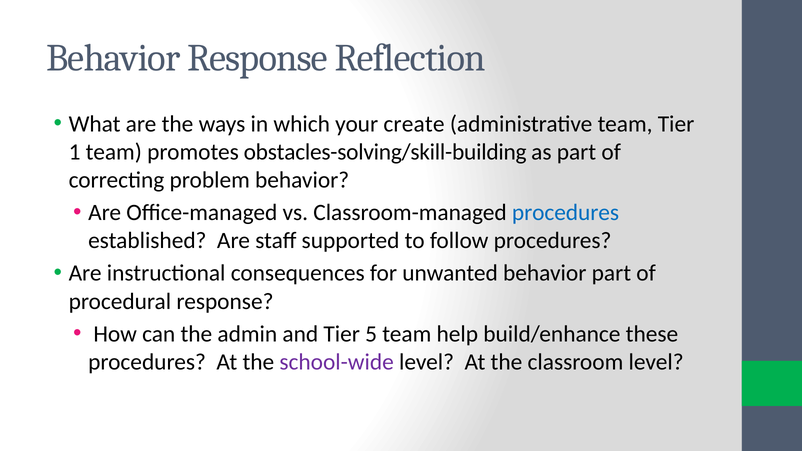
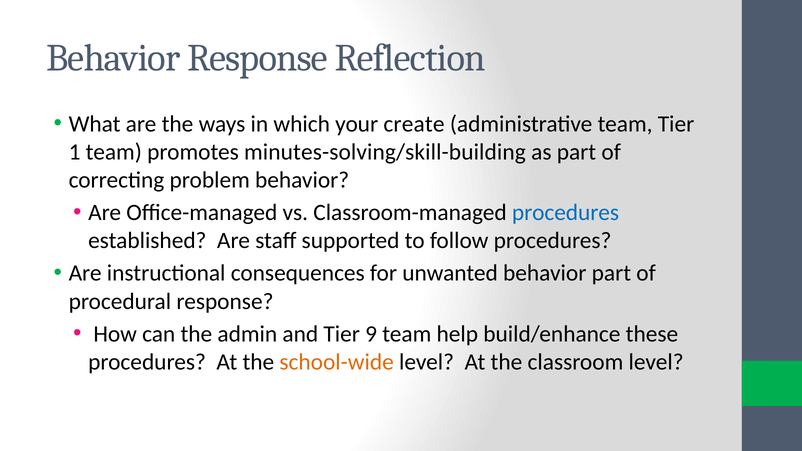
obstacles-solving/skill-building: obstacles-solving/skill-building -> minutes-solving/skill-building
5: 5 -> 9
school-wide colour: purple -> orange
